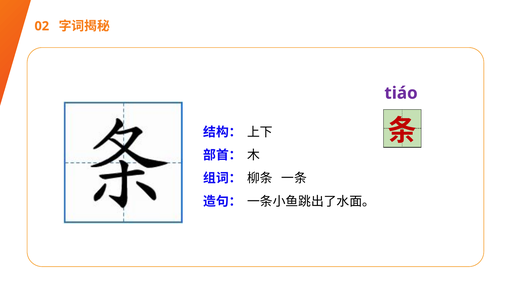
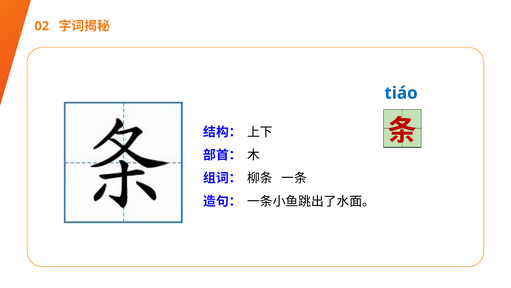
tiáo colour: purple -> blue
